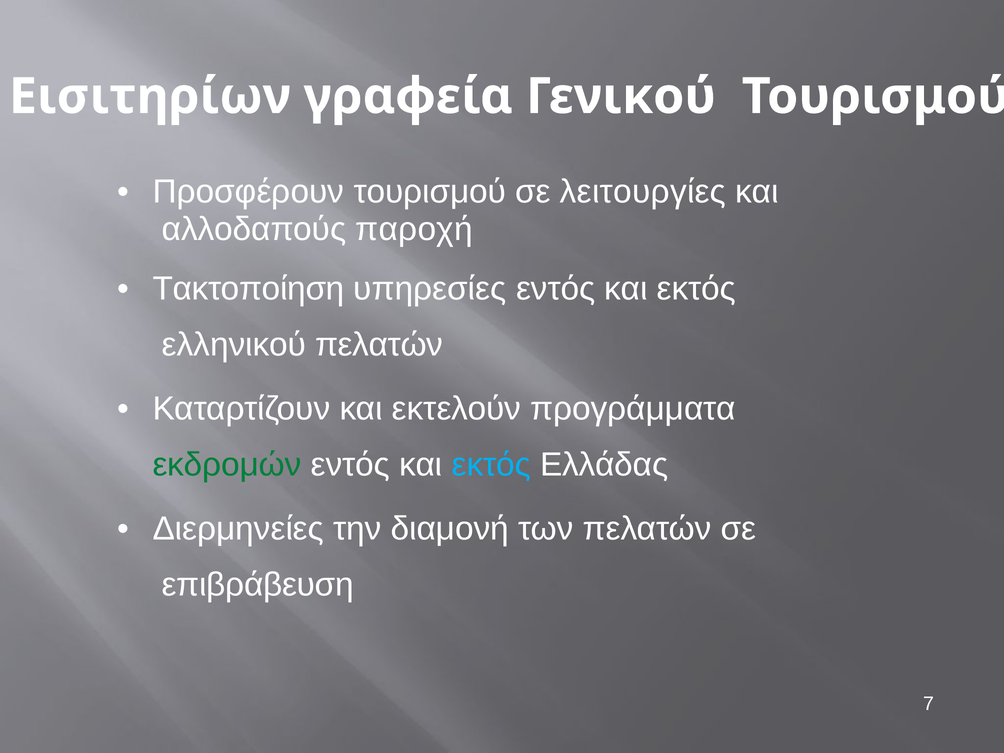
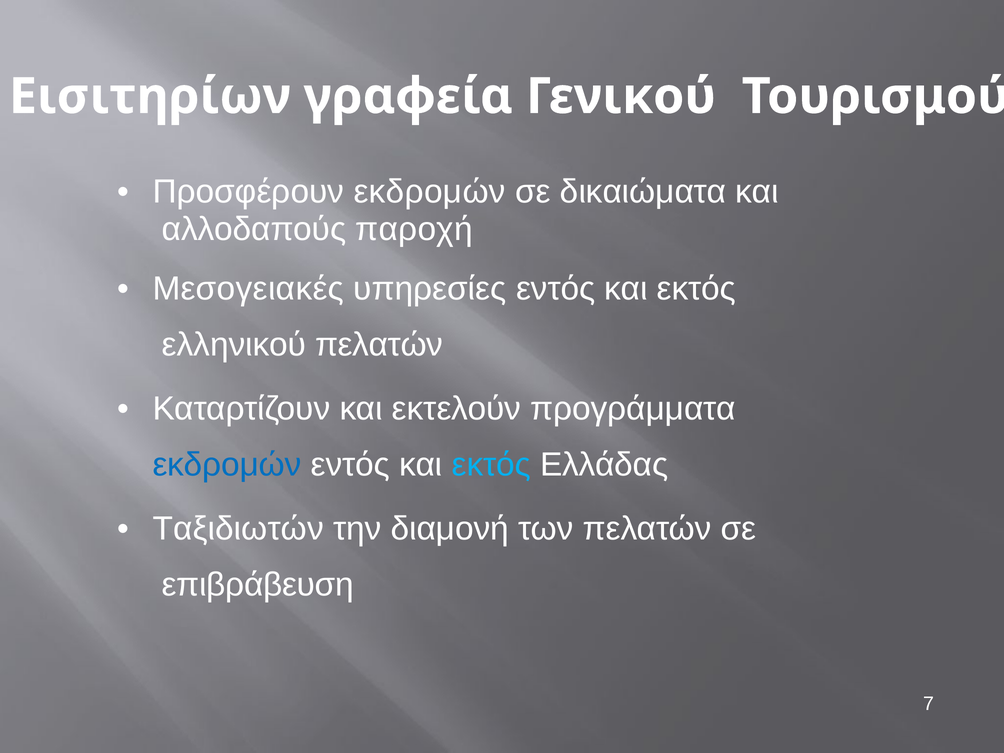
Προσφέρουν τουρισμού: τουρισμού -> εκδρομών
λειτουργίες: λειτουργίες -> δικαιώματα
Τακτοποίηση: Τακτοποίηση -> Μεσογειακές
εκδρομών at (227, 465) colour: green -> blue
Διερμηνείες: Διερμηνείες -> Ταξιδιωτών
